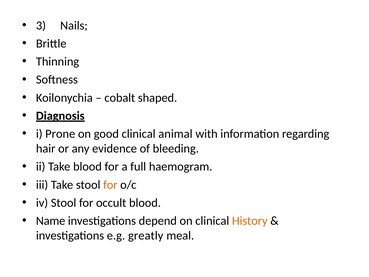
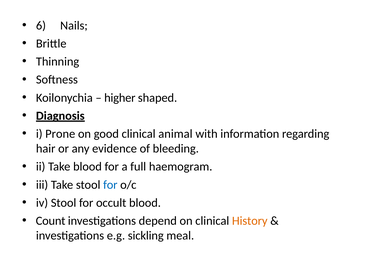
3: 3 -> 6
cobalt: cobalt -> higher
for at (110, 185) colour: orange -> blue
Name: Name -> Count
greatly: greatly -> sickling
